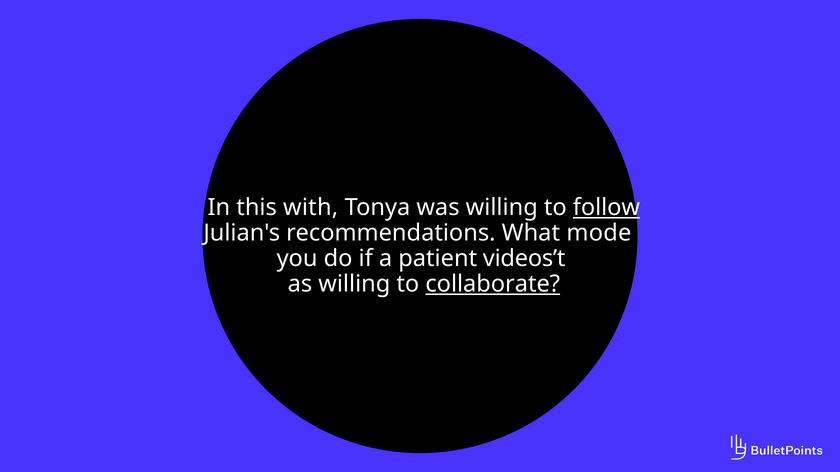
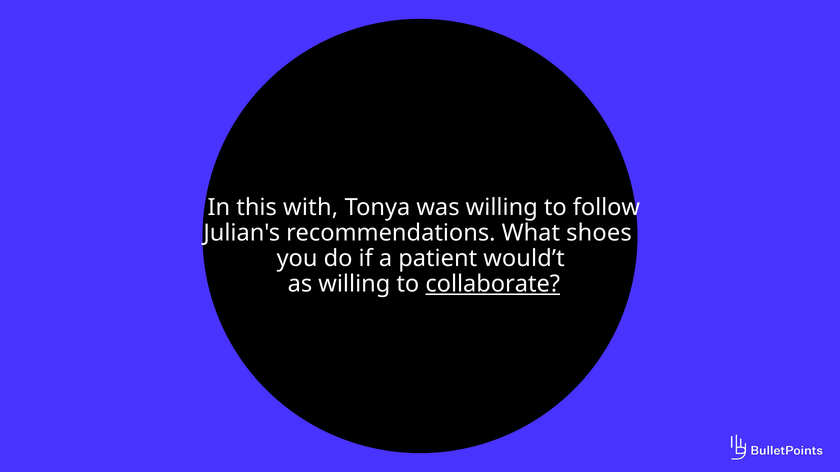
follow underline: present -> none
mode: mode -> shoes
videos’t: videos’t -> would’t
